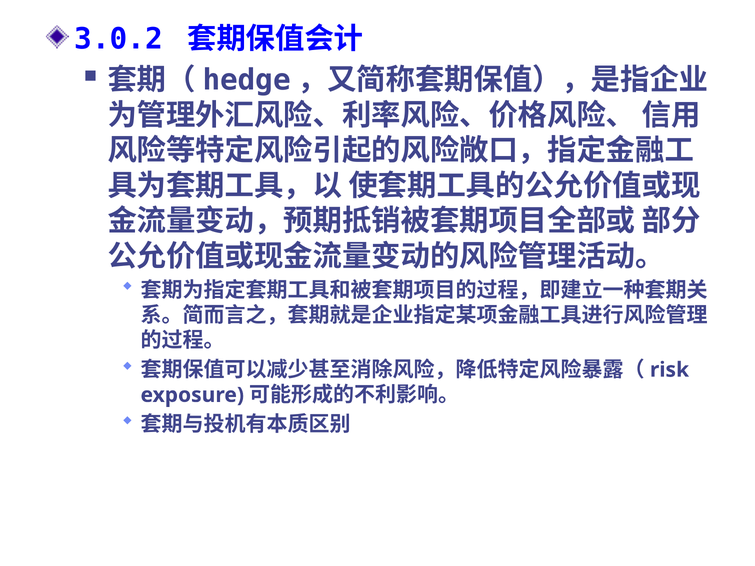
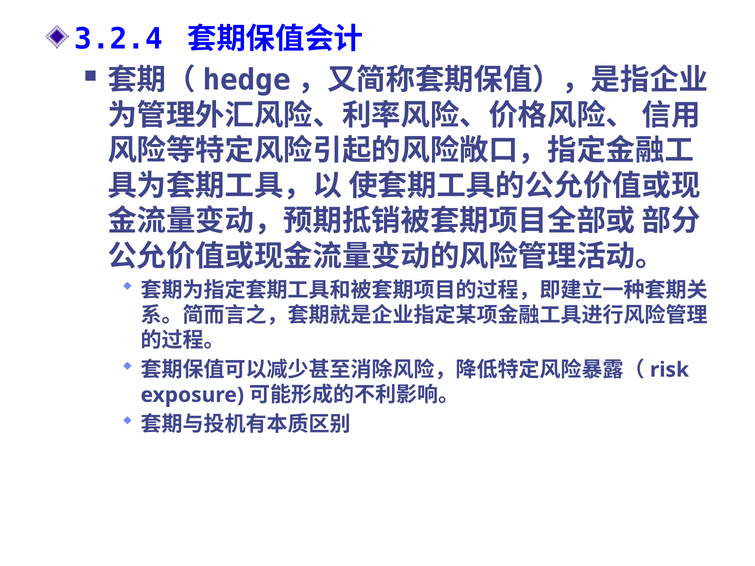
3.0.2: 3.0.2 -> 3.2.4
